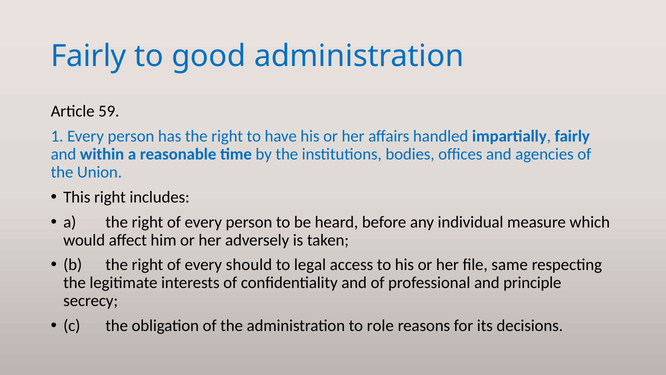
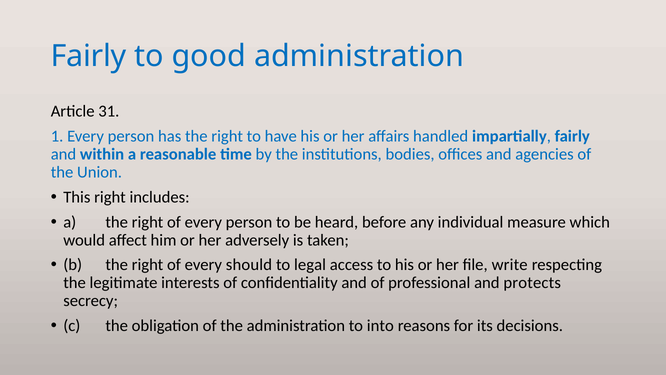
59: 59 -> 31
same: same -> write
principle: principle -> protects
role: role -> into
